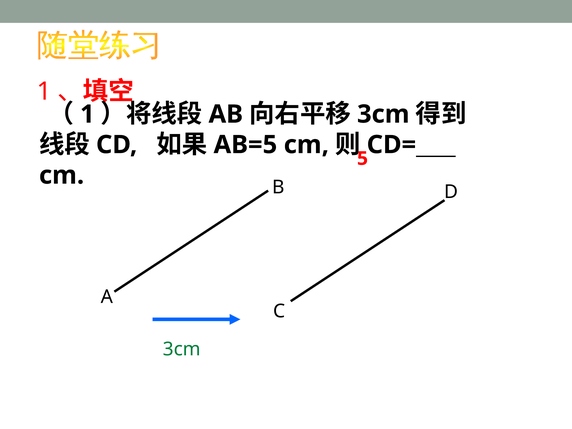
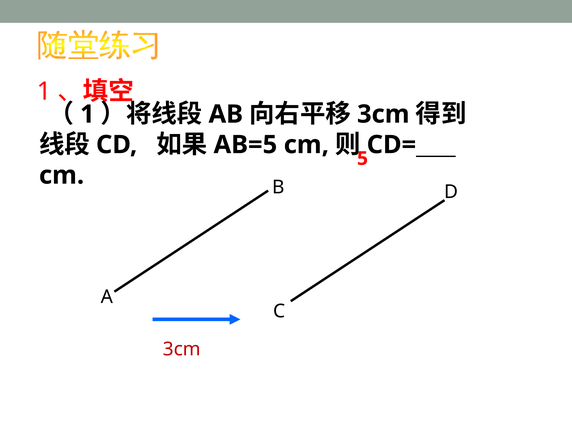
3cm at (182, 349) colour: green -> red
